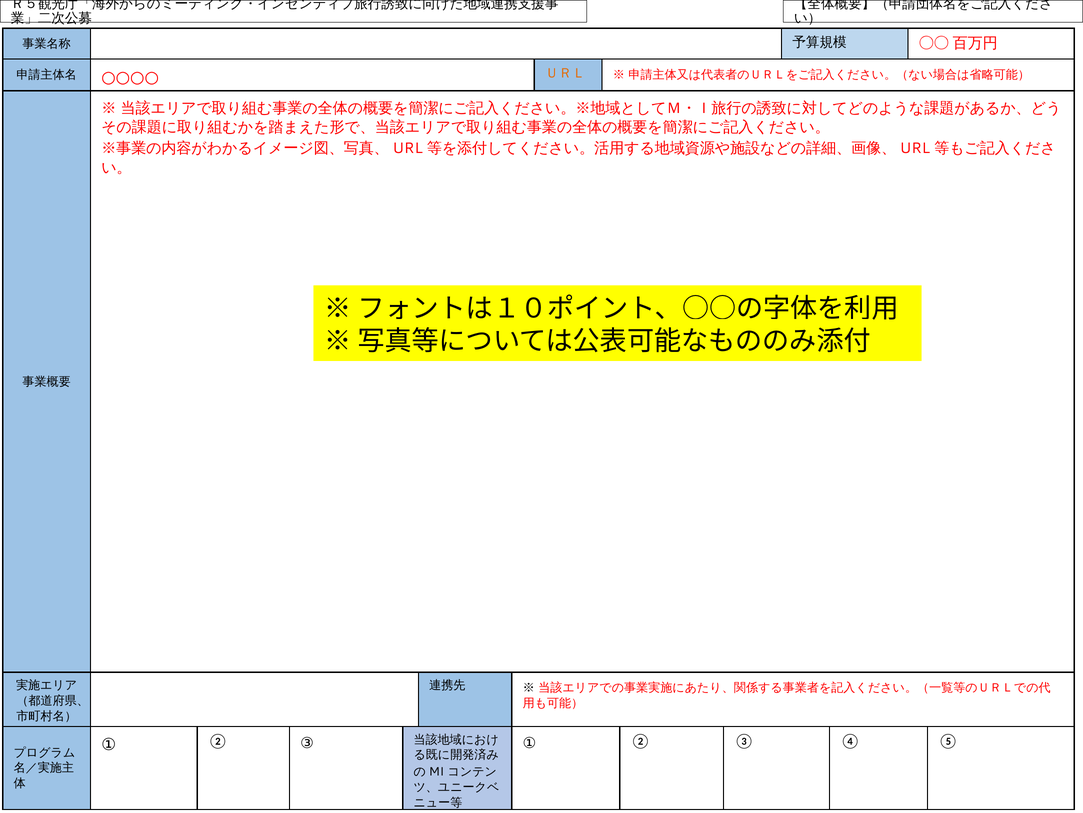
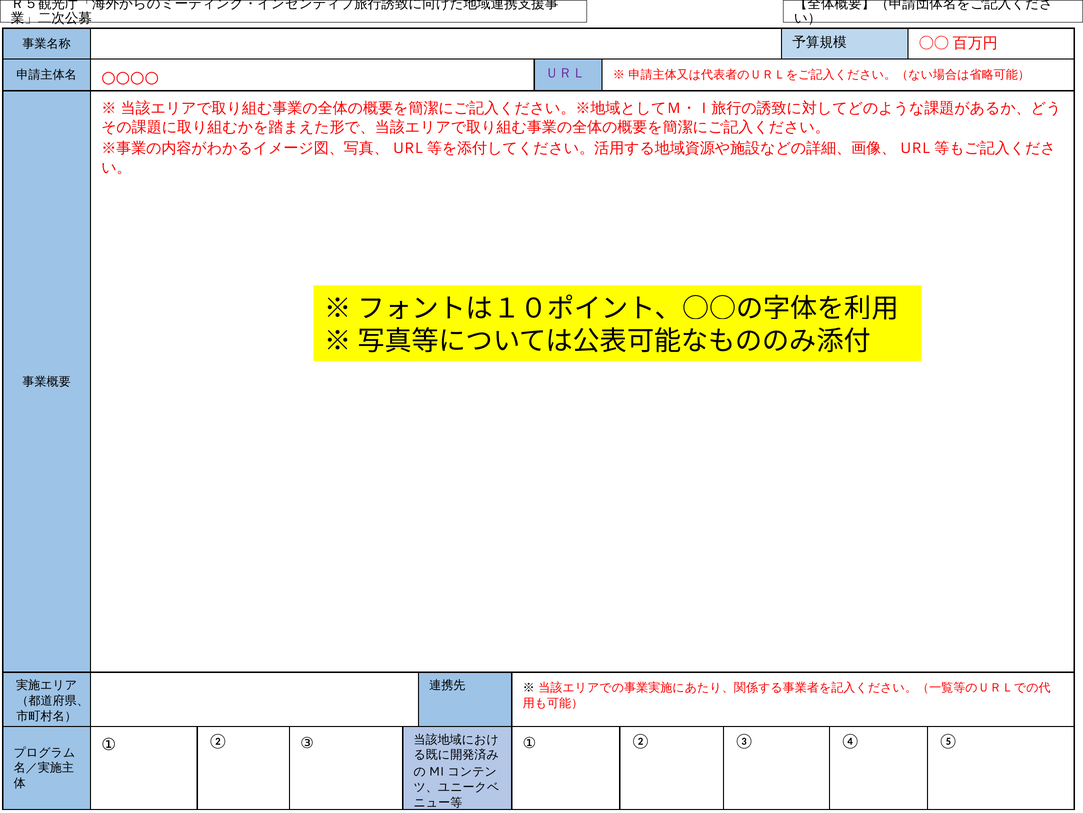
ＵＲＬ colour: orange -> purple
